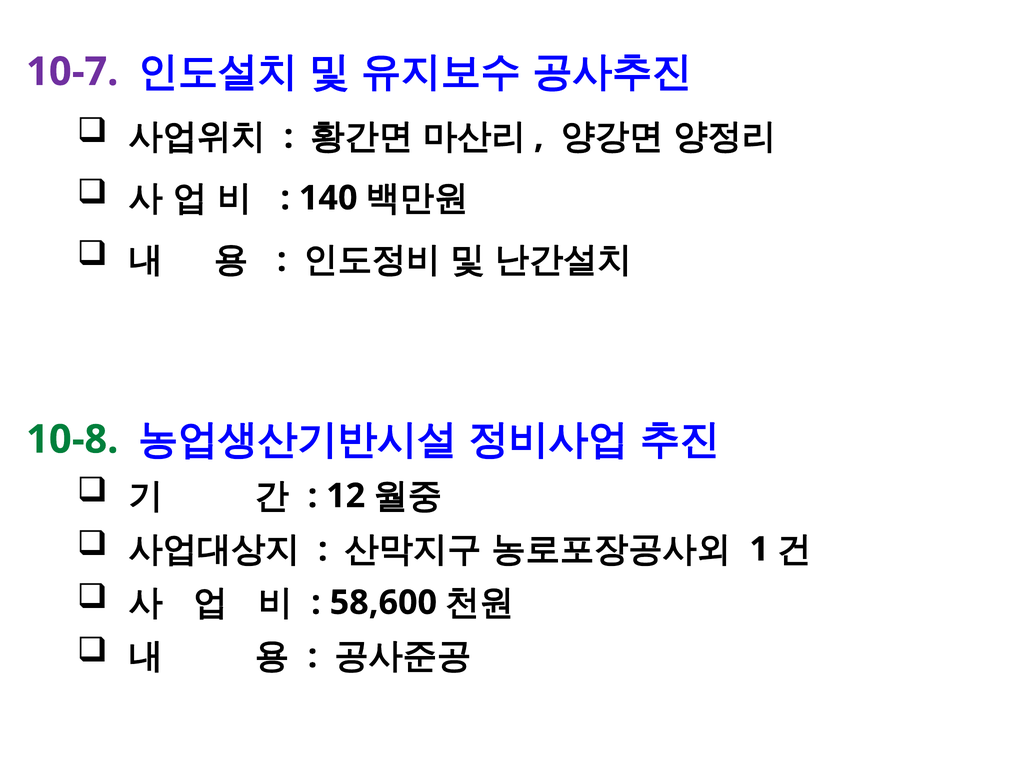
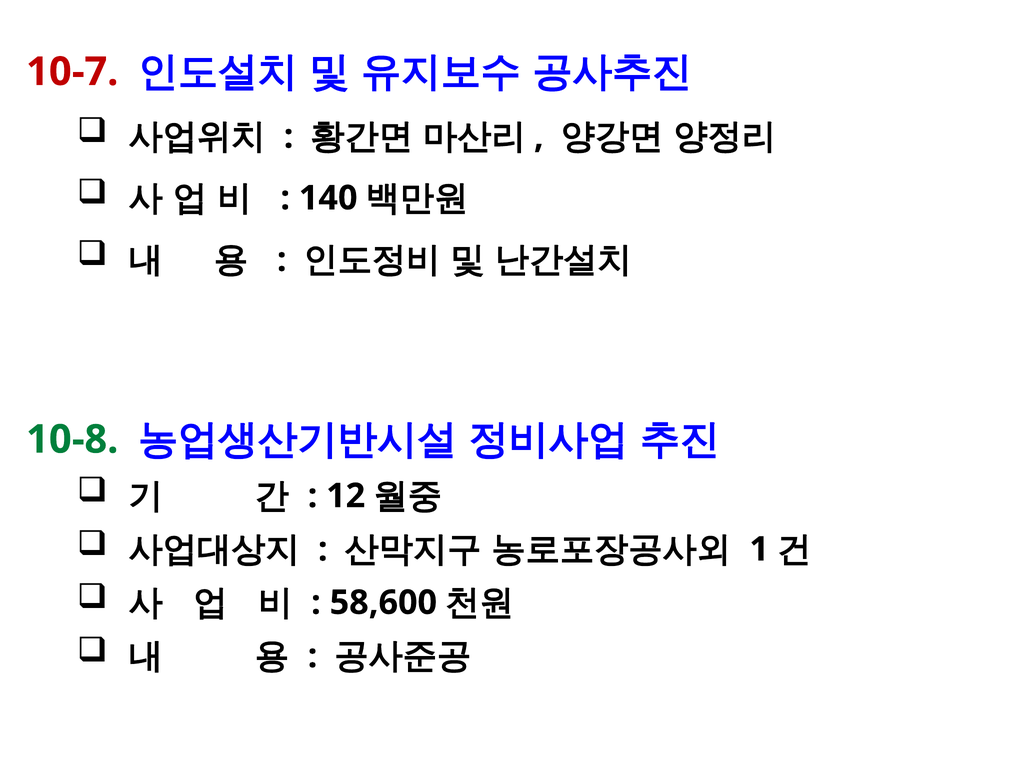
10-7 colour: purple -> red
